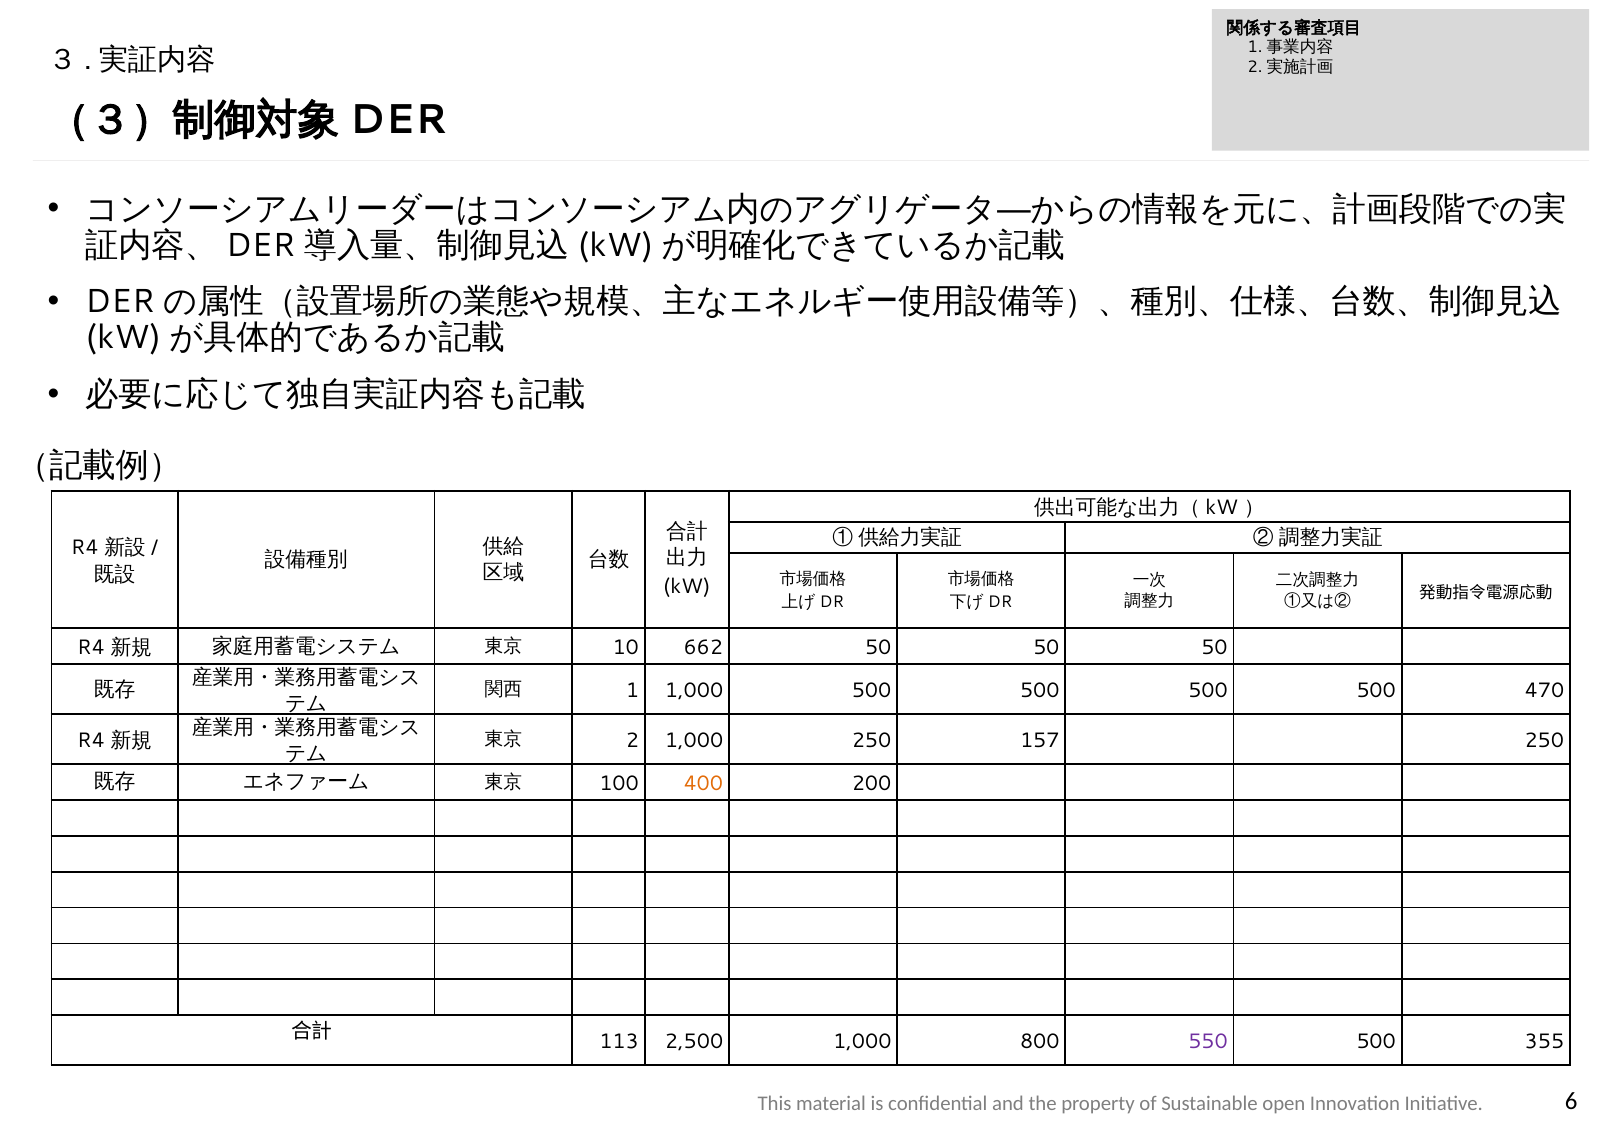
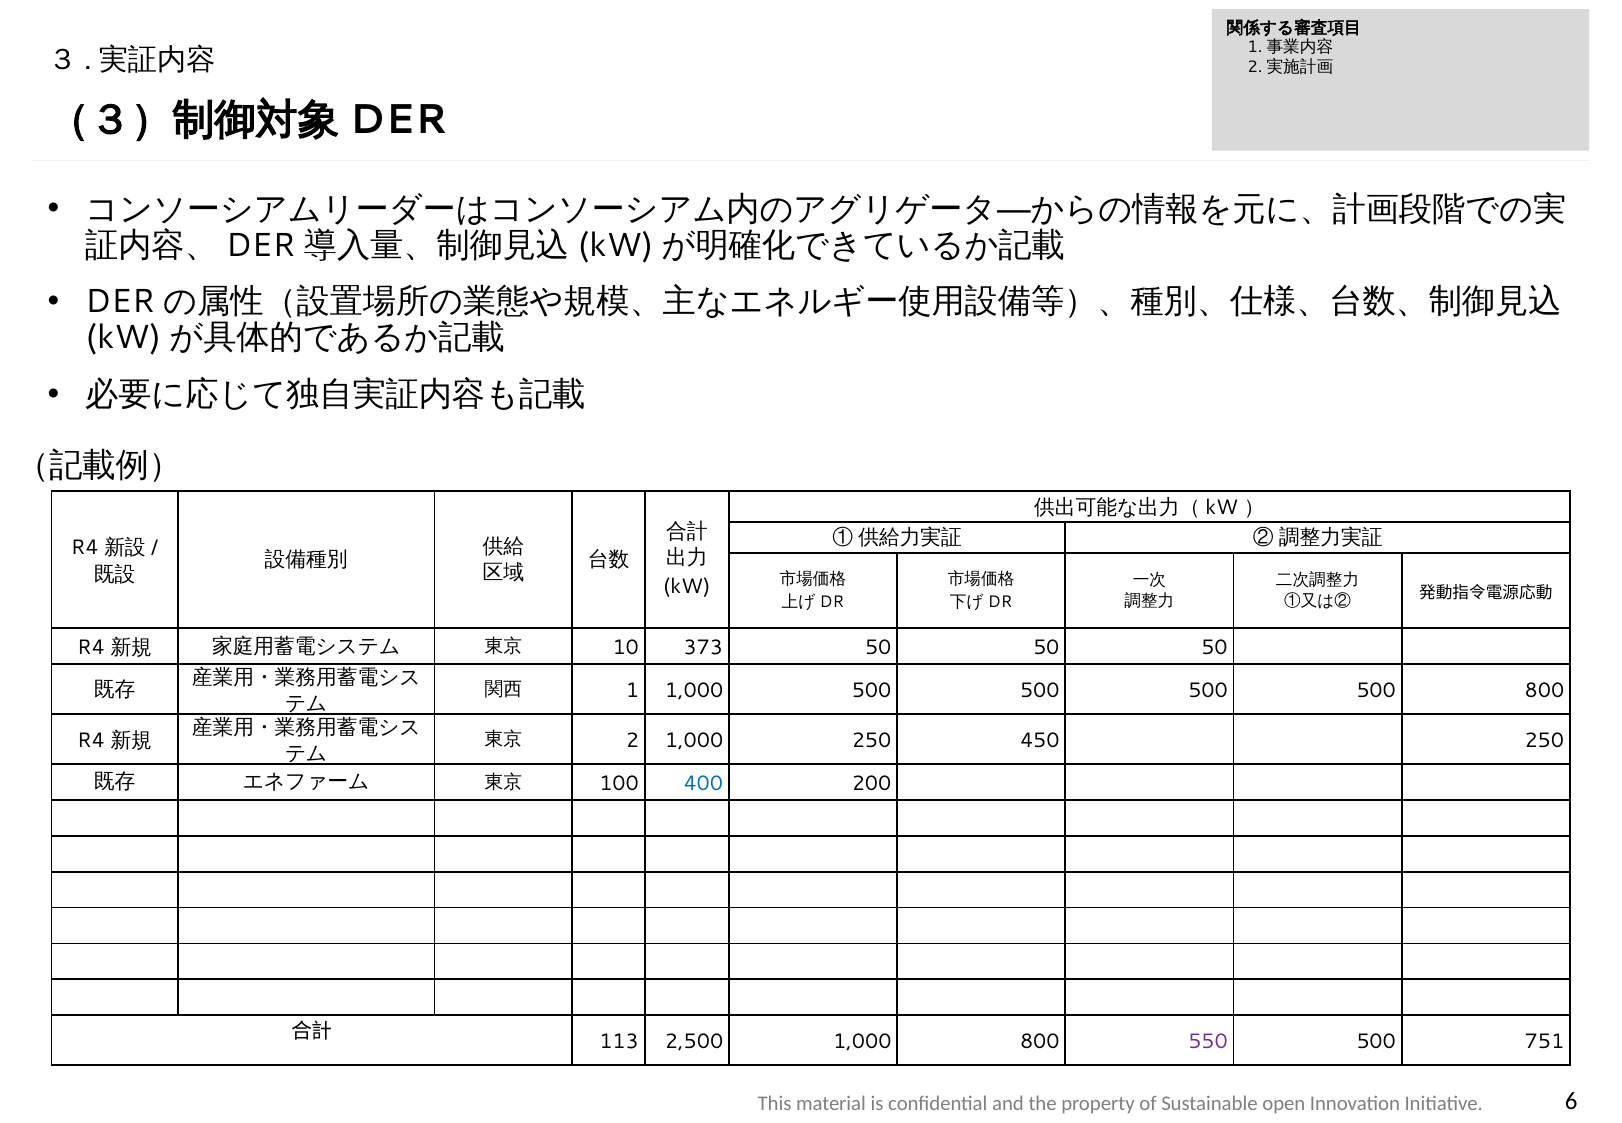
662: 662 -> 373
500 470: 470 -> 800
157: 157 -> 450
400 colour: orange -> blue
355: 355 -> 751
